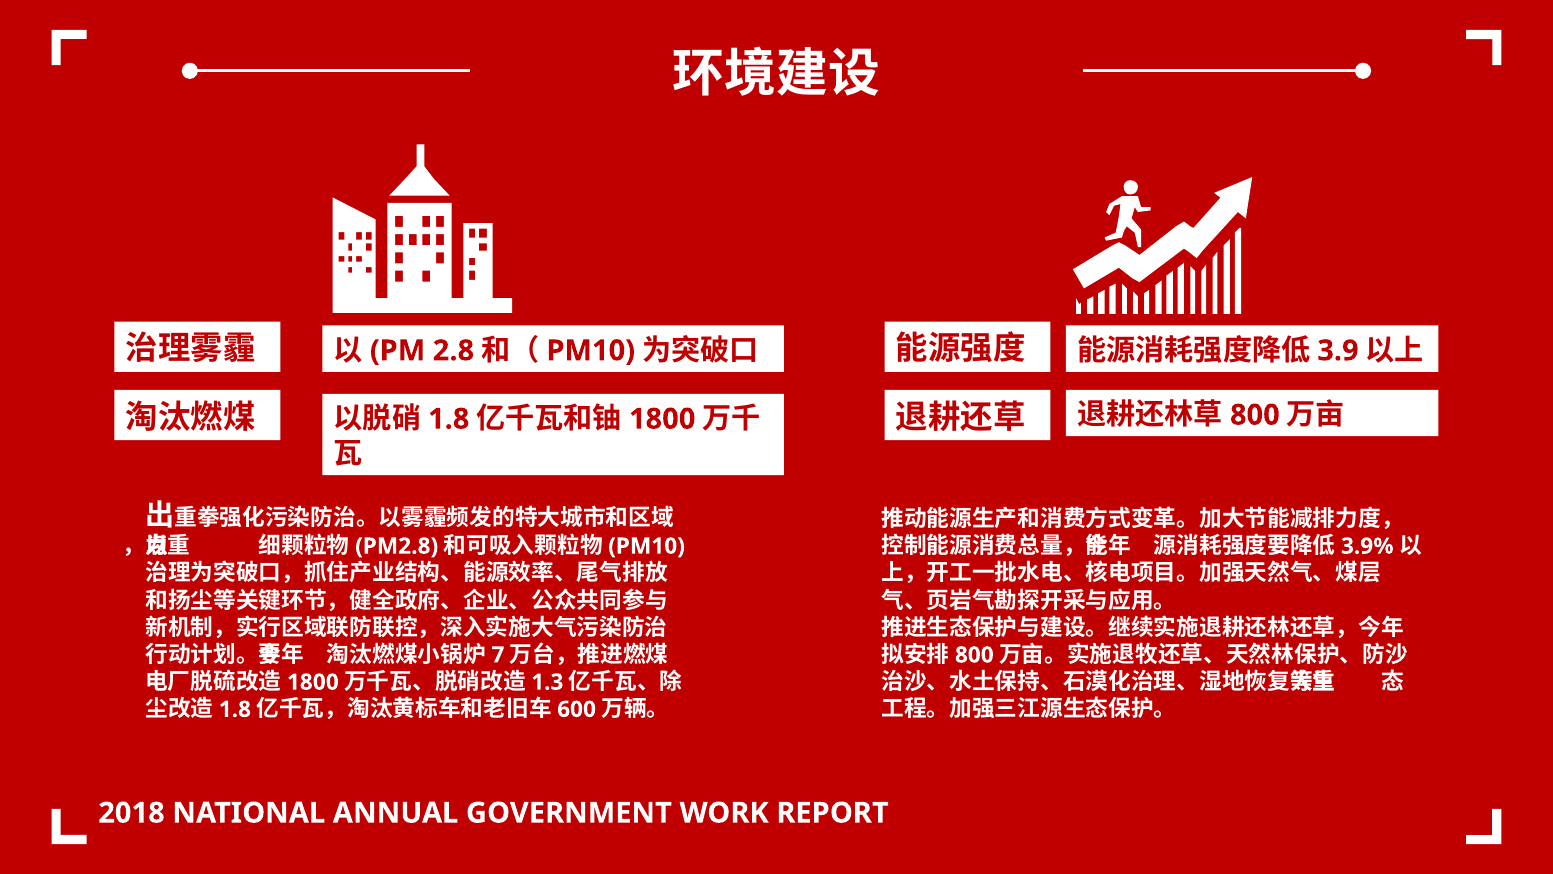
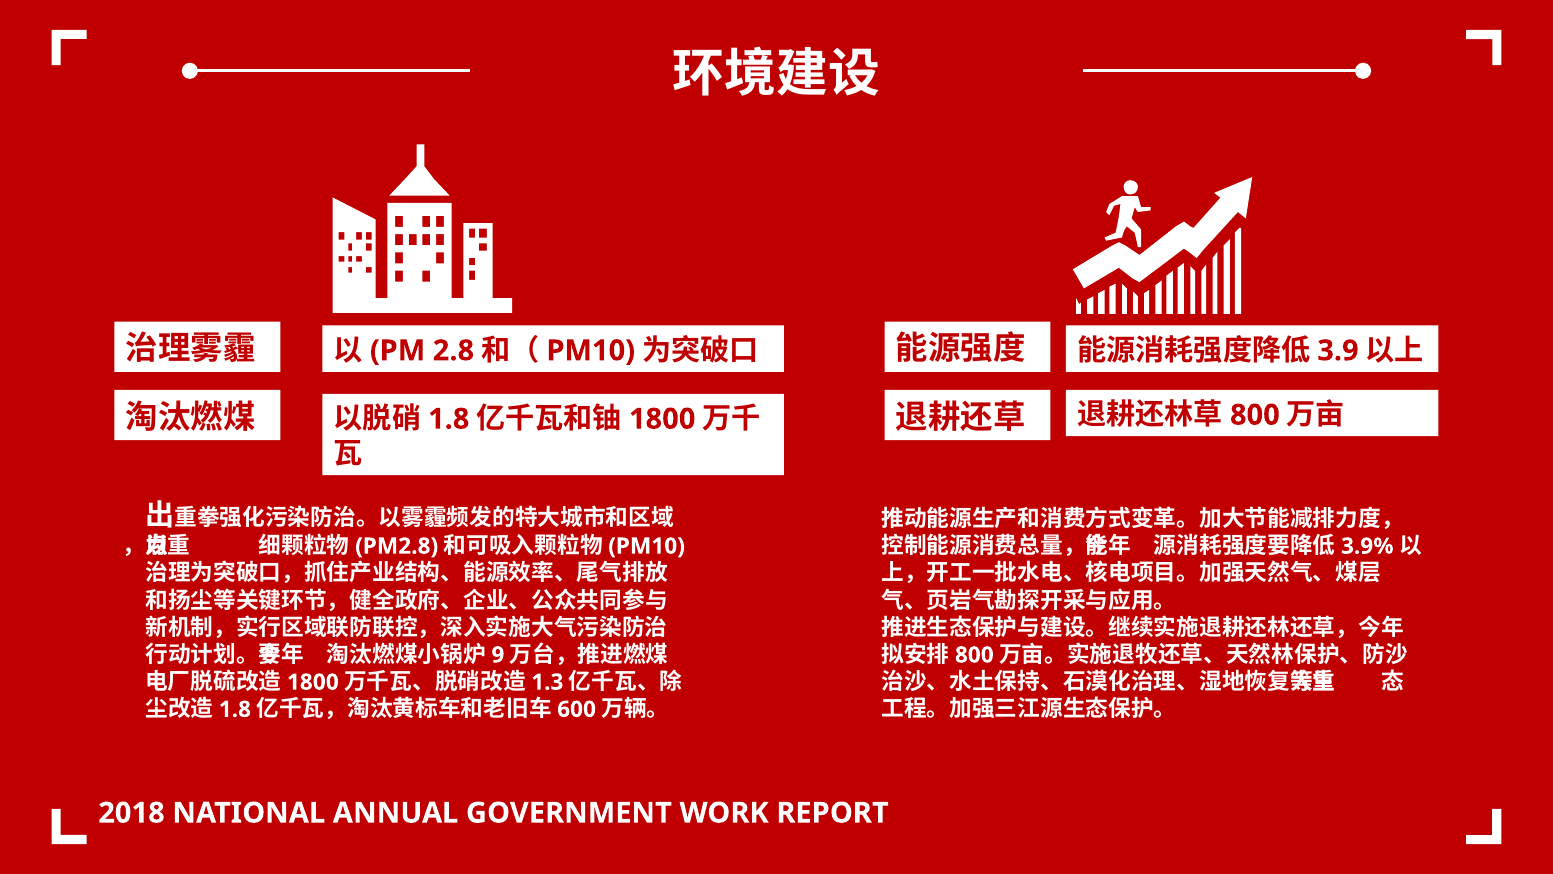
7: 7 -> 9
